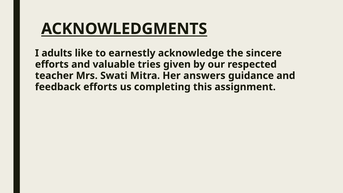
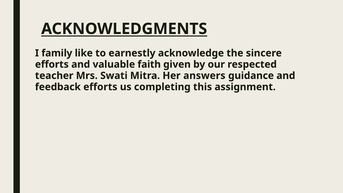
adults: adults -> family
tries: tries -> faith
